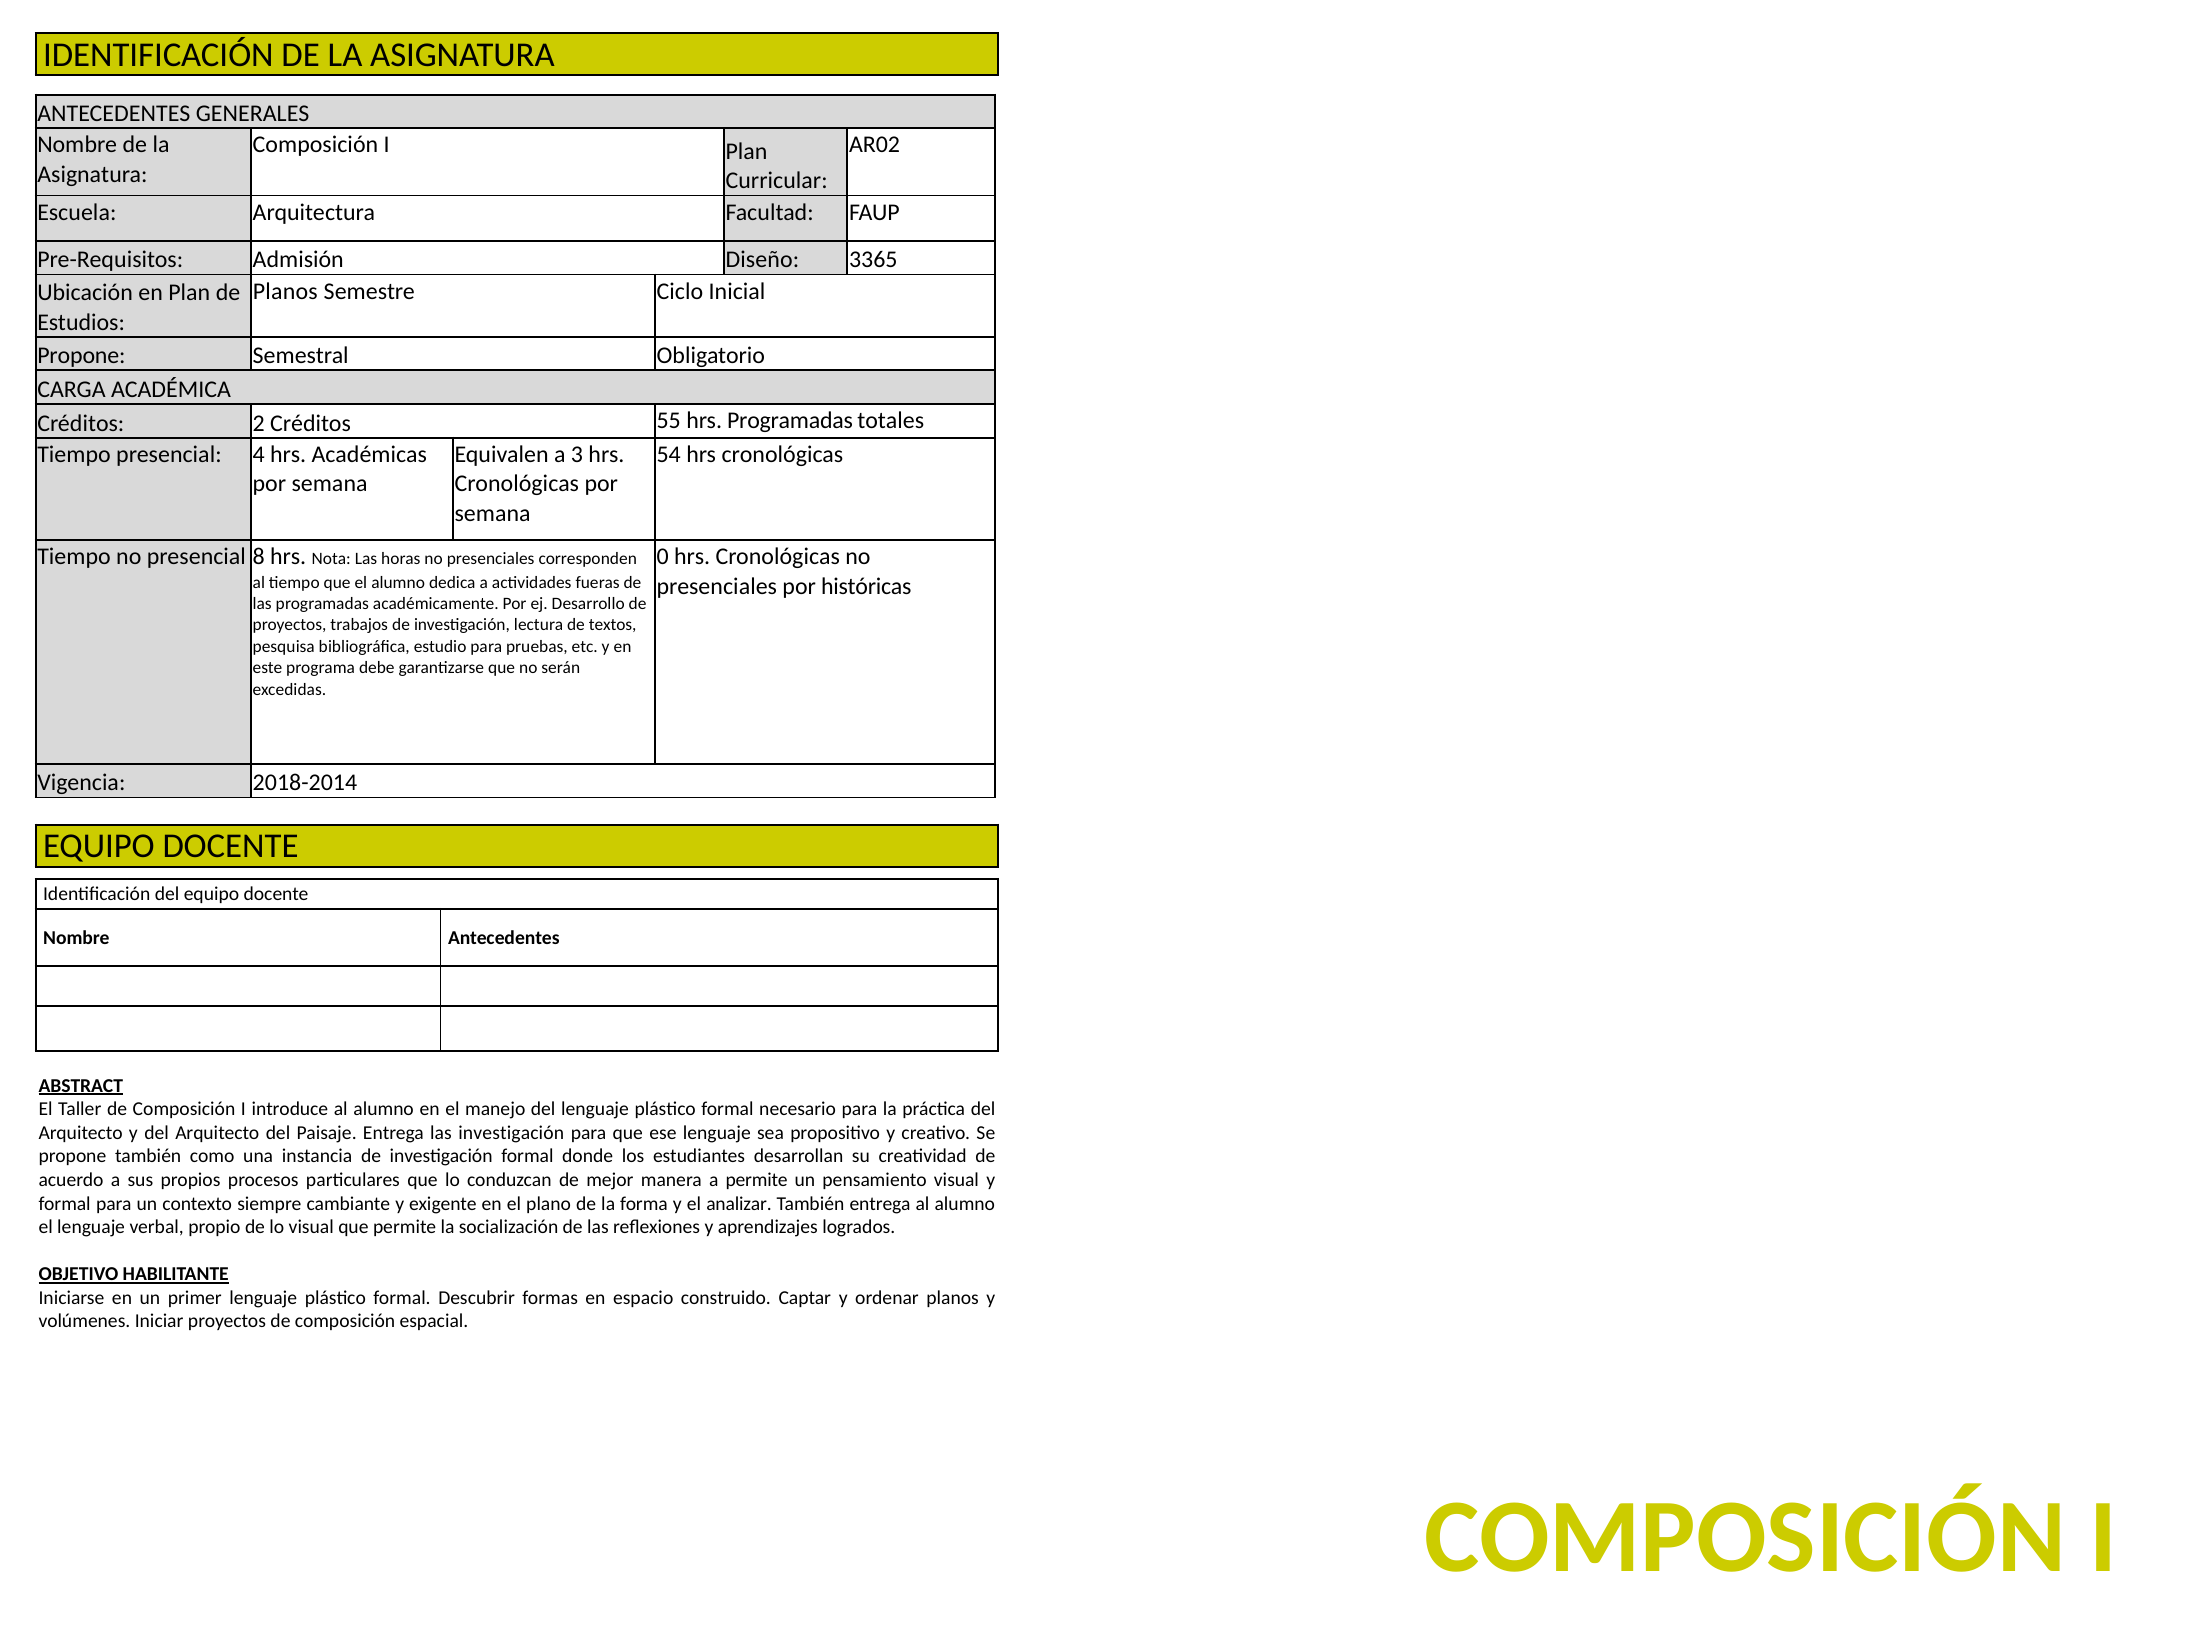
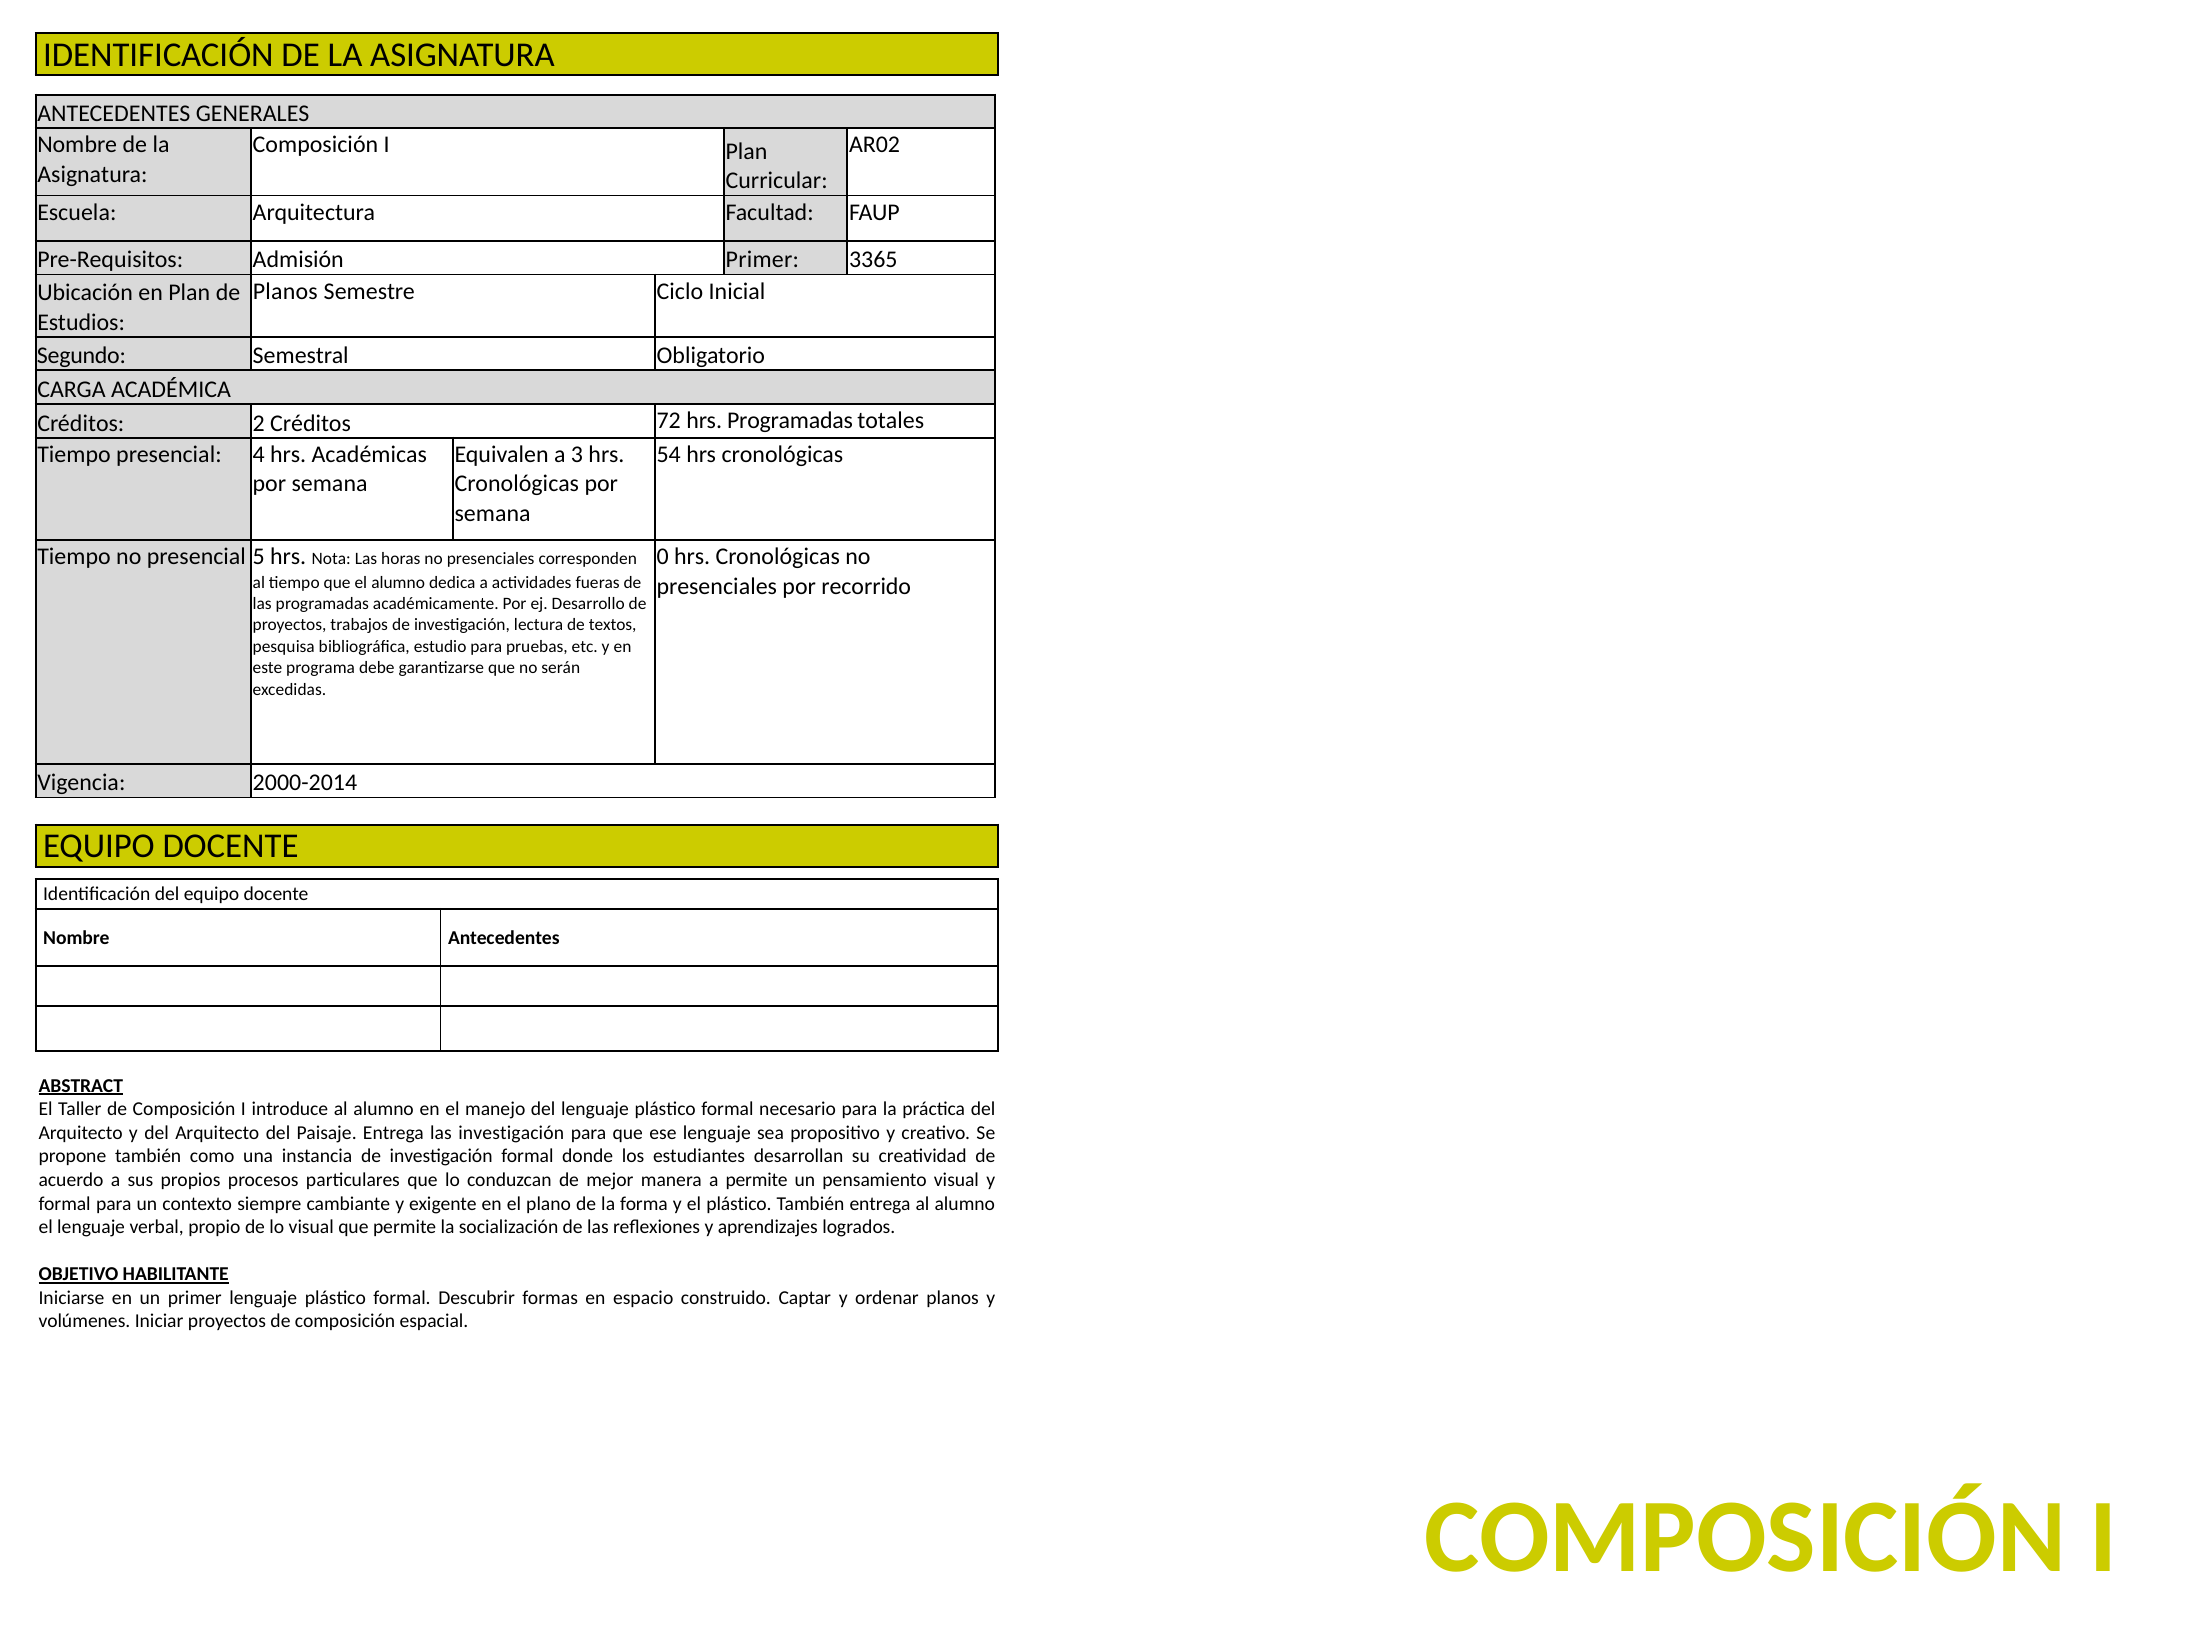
Admisión Diseño: Diseño -> Primer
Propone at (81, 356): Propone -> Segundo
55: 55 -> 72
8: 8 -> 5
históricas: históricas -> recorrido
2018-2014: 2018-2014 -> 2000-2014
el analizar: analizar -> plástico
